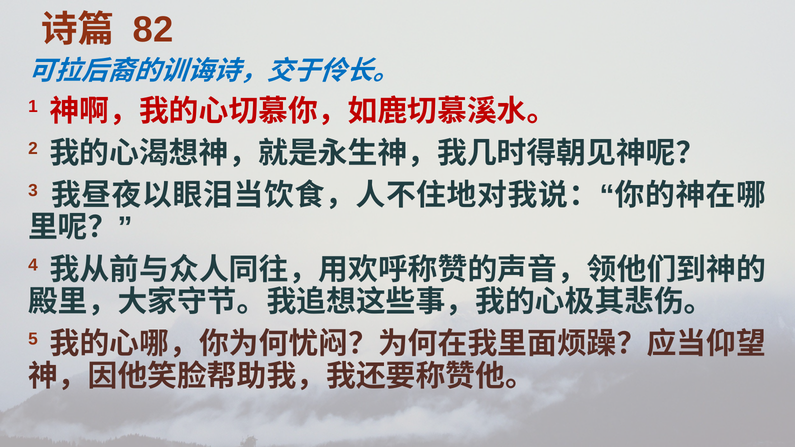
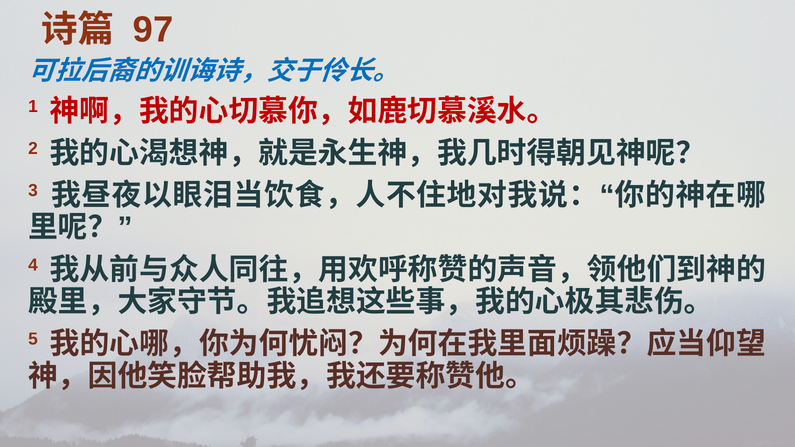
82: 82 -> 97
